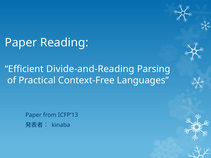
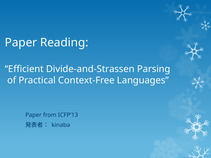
Divide-and-Reading: Divide-and-Reading -> Divide-and-Strassen
